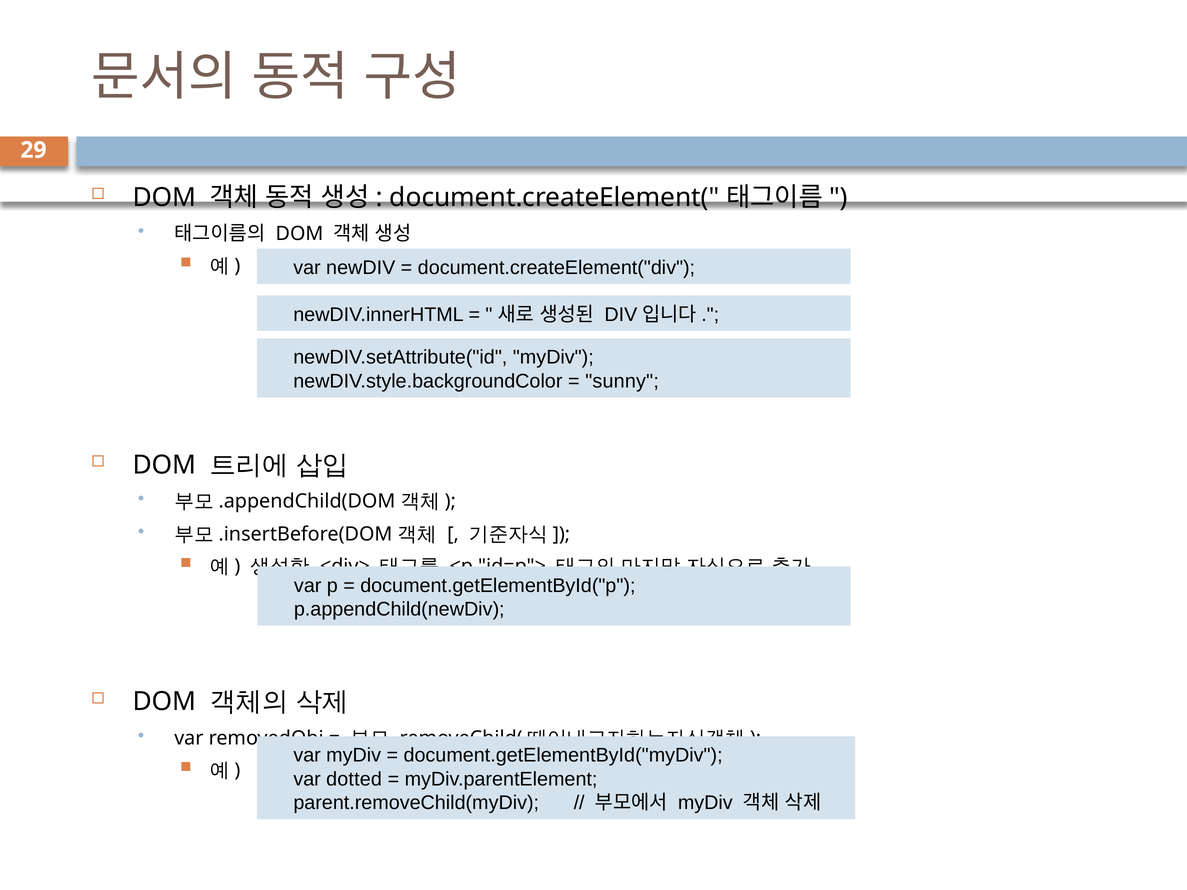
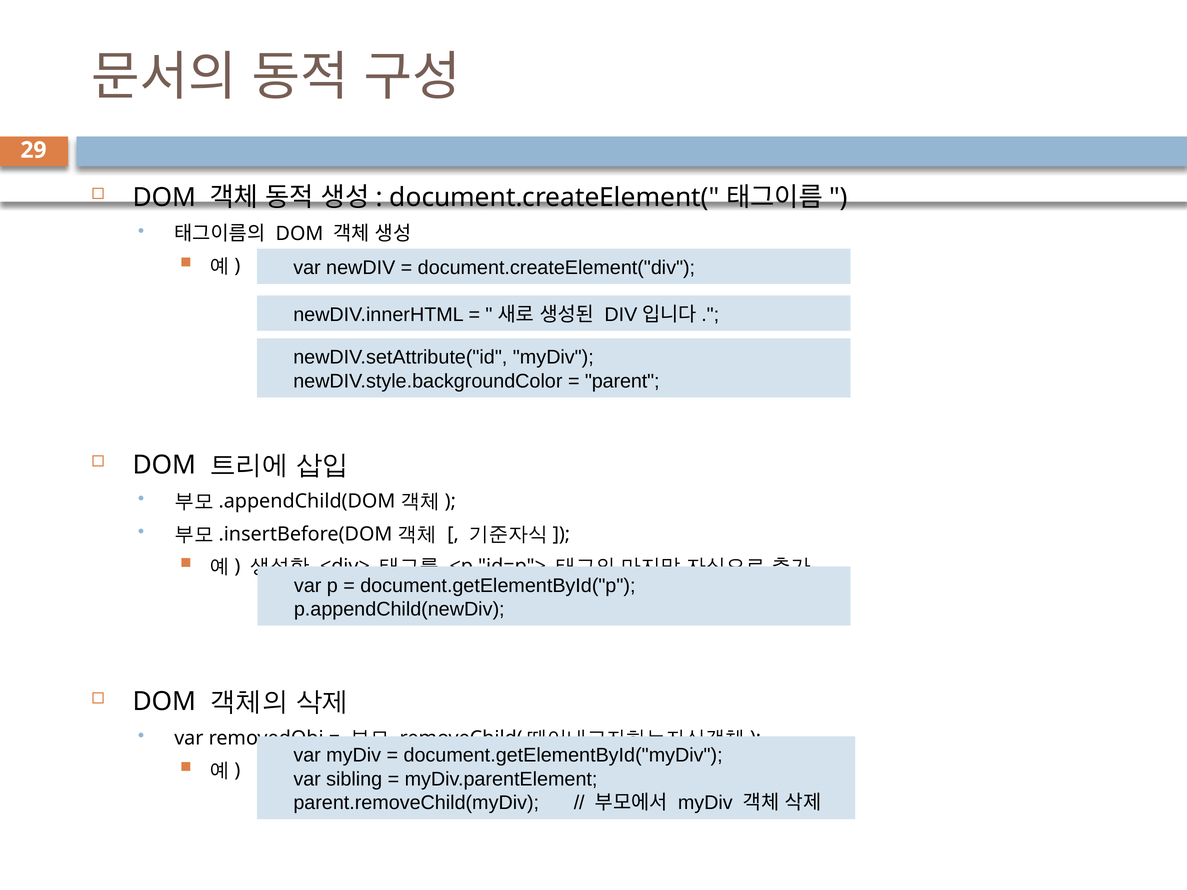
sunny: sunny -> parent
dotted: dotted -> sibling
